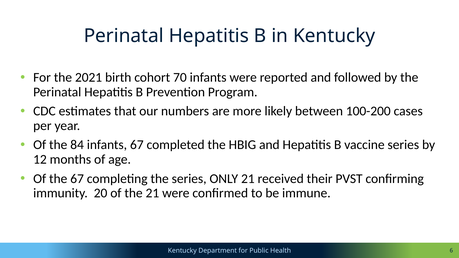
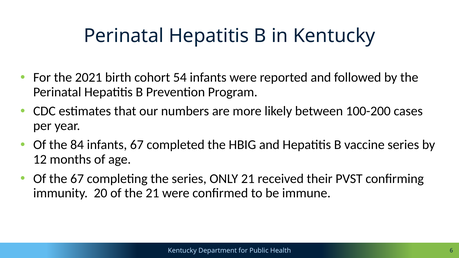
70: 70 -> 54
